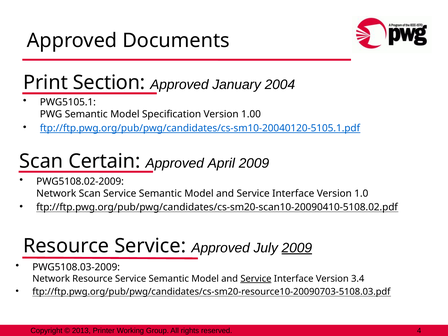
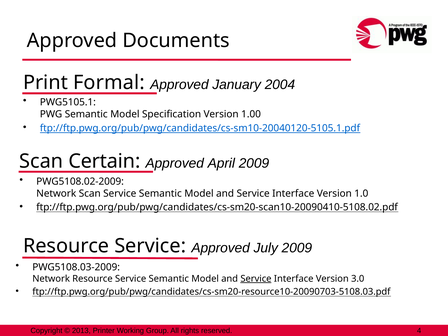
Section: Section -> Formal
2009 at (297, 248) underline: present -> none
3.4: 3.4 -> 3.0
